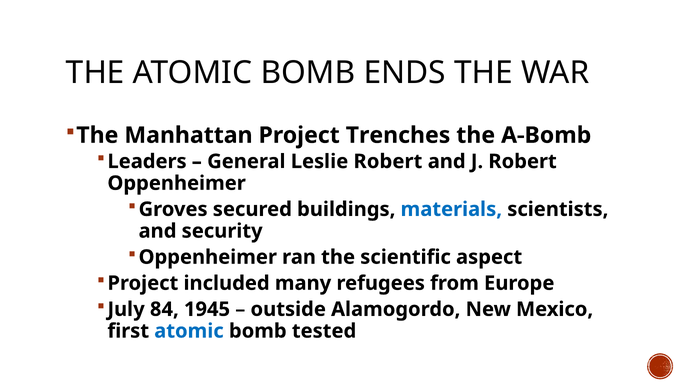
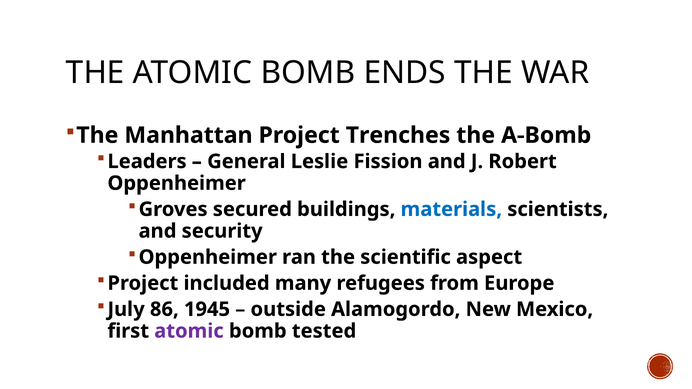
Leslie Robert: Robert -> Fission
84: 84 -> 86
atomic at (189, 331) colour: blue -> purple
